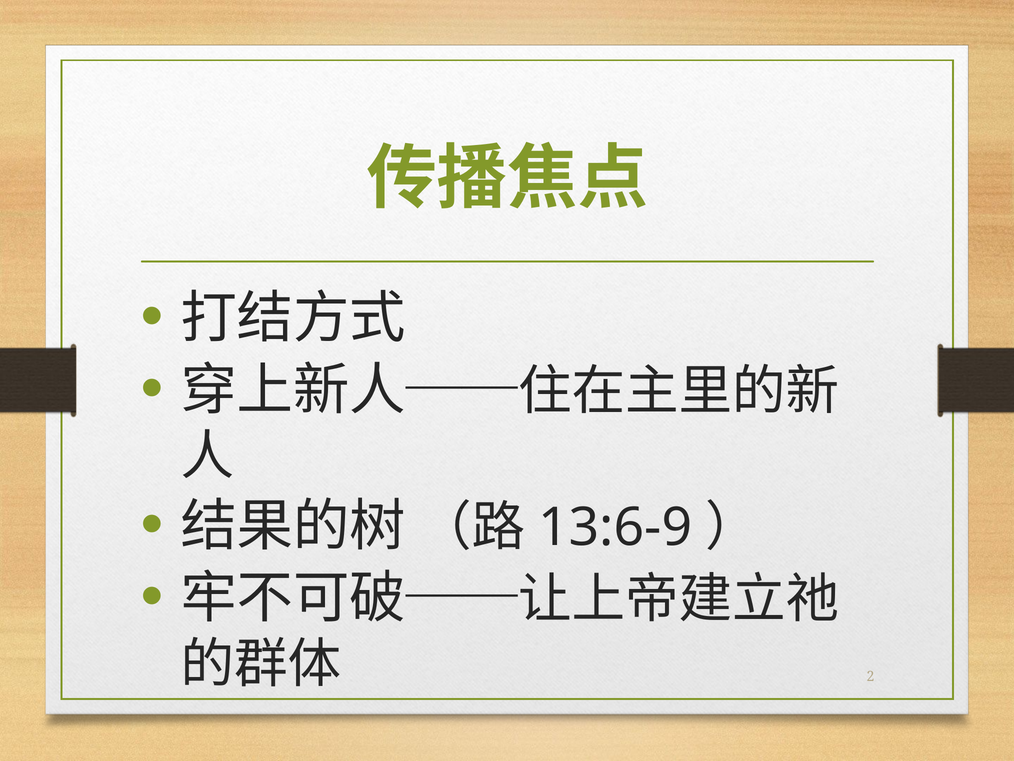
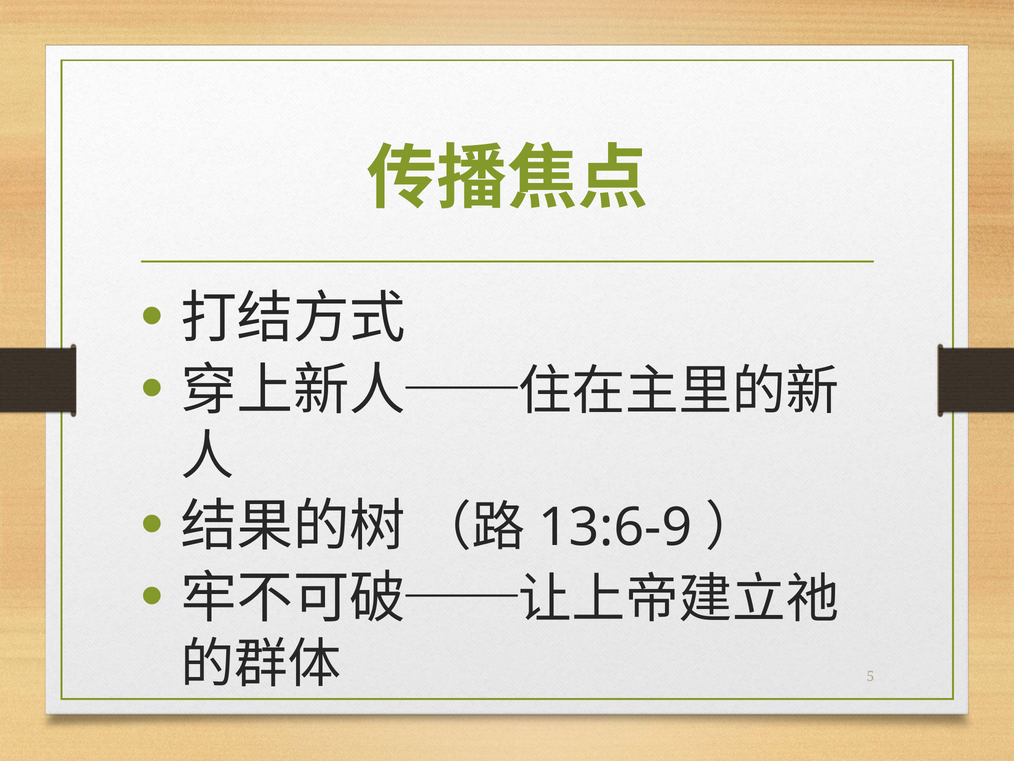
2: 2 -> 5
